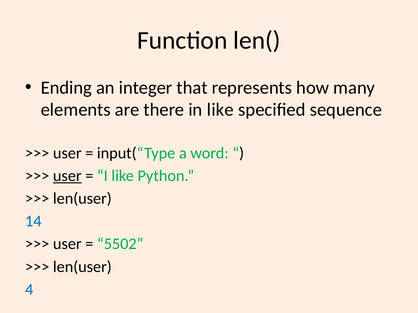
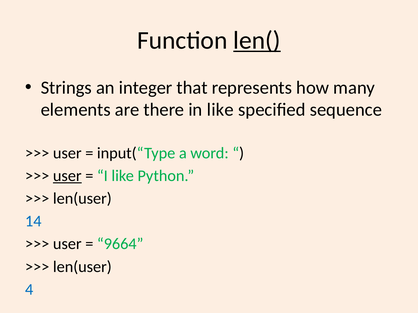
len( underline: none -> present
Ending: Ending -> Strings
5502: 5502 -> 9664
